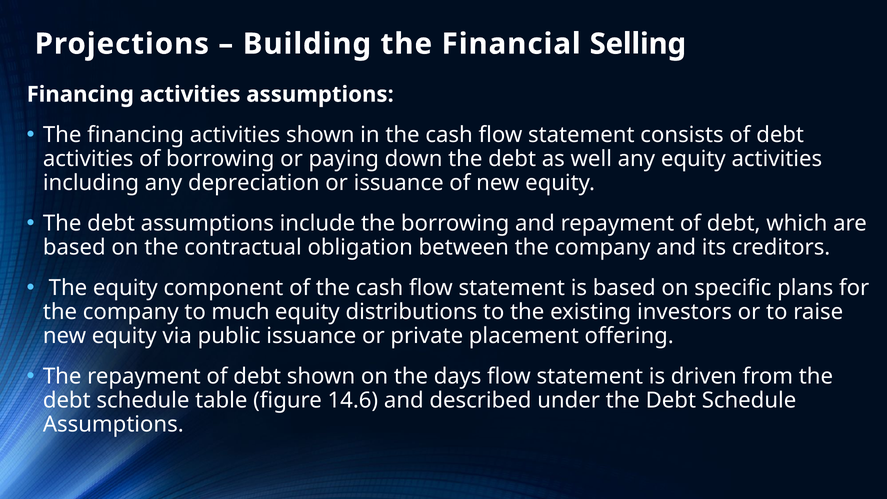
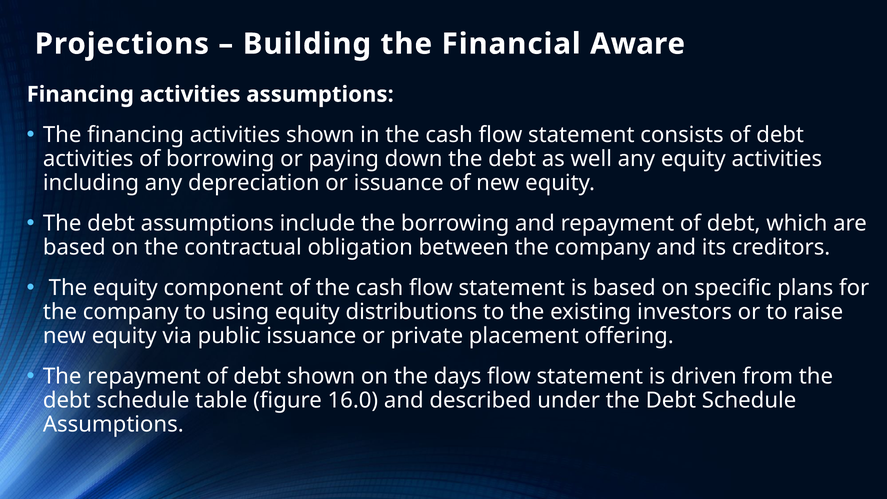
Selling: Selling -> Aware
much: much -> using
14.6: 14.6 -> 16.0
